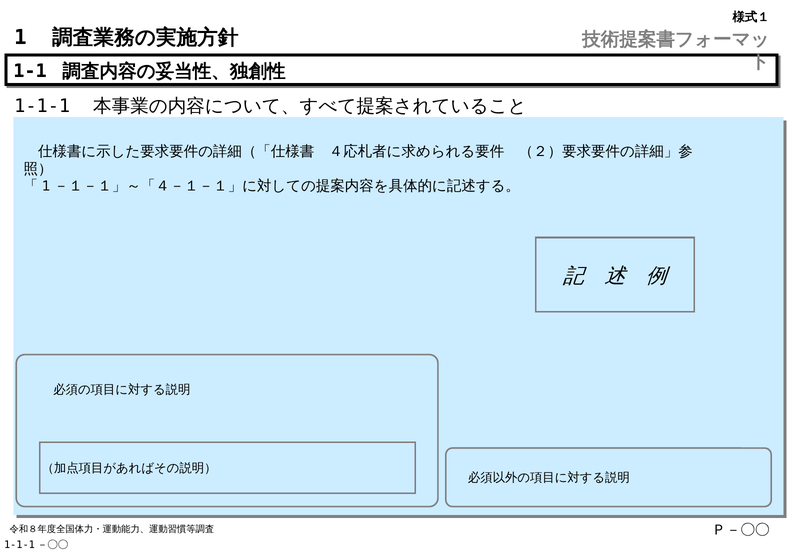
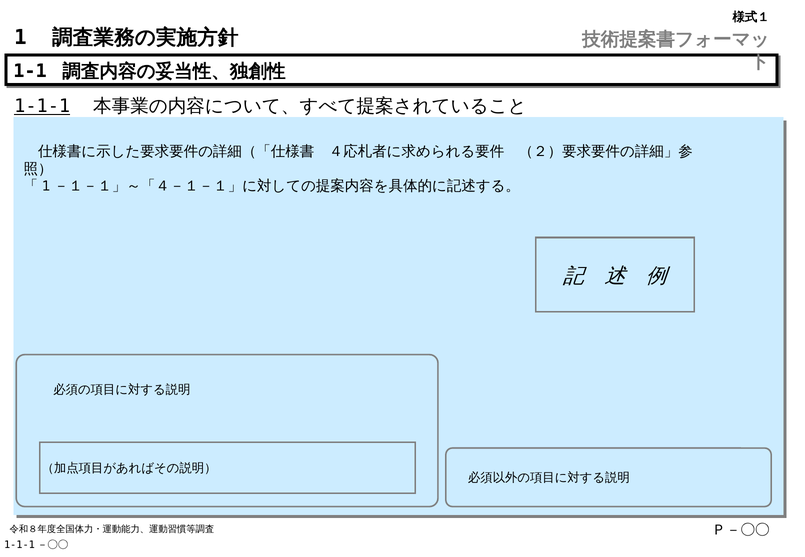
1-1-1 underline: none -> present
